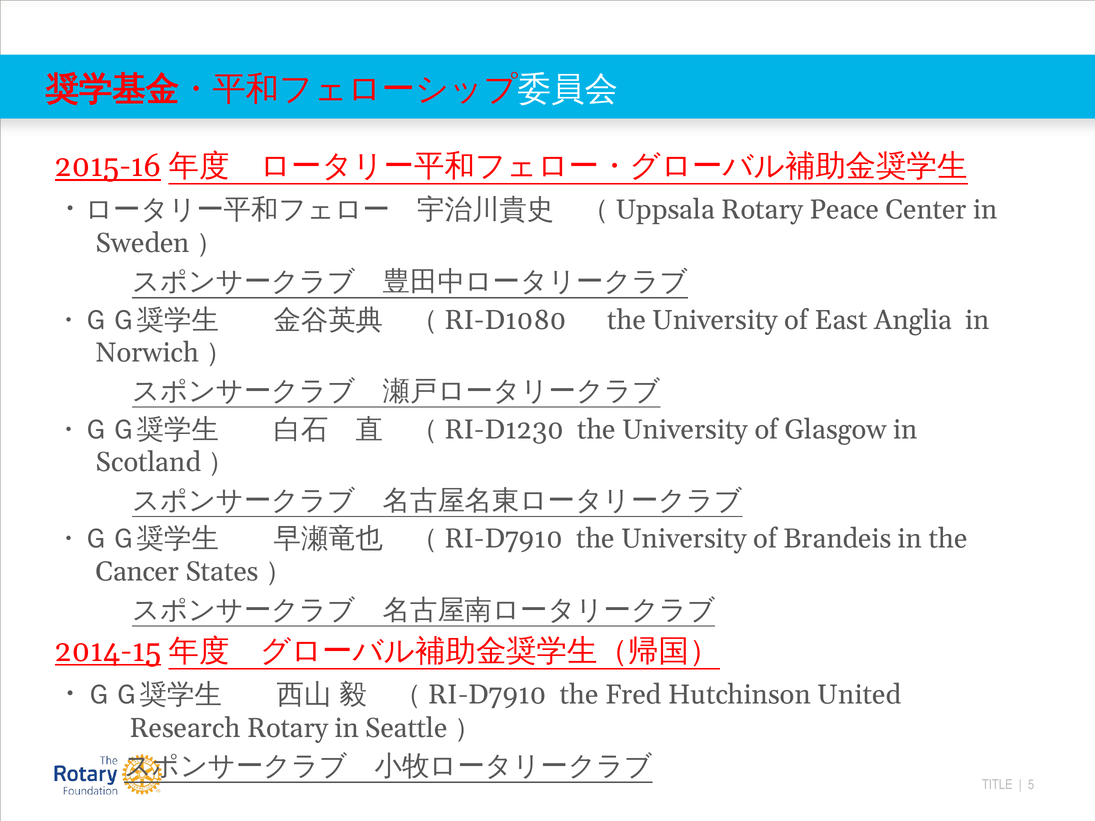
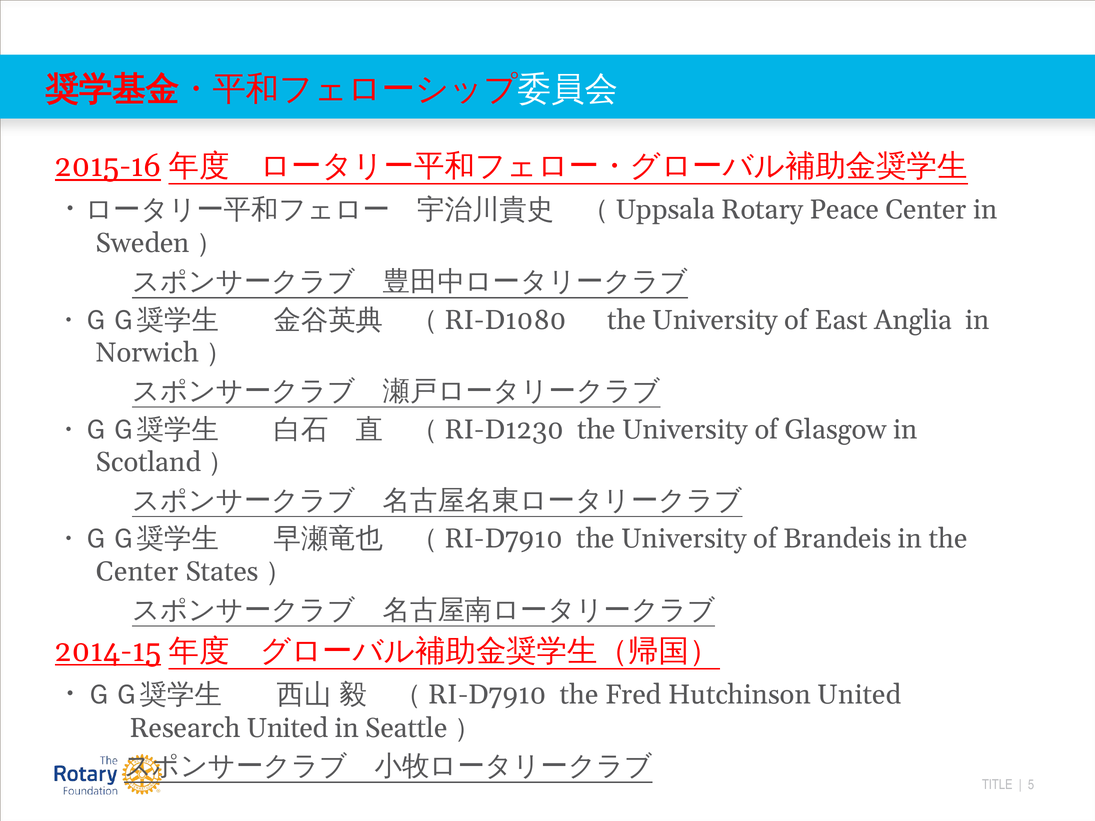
Cancer at (138, 572): Cancer -> Center
Research Rotary: Rotary -> United
